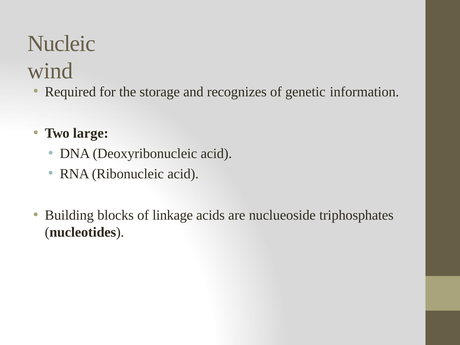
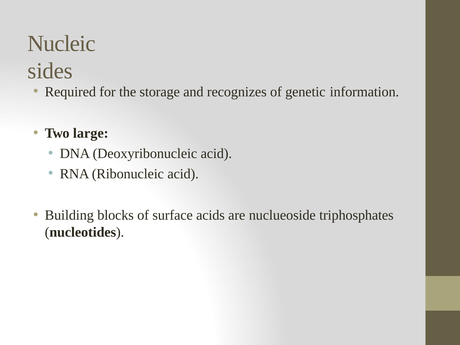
wind: wind -> sides
linkage: linkage -> surface
